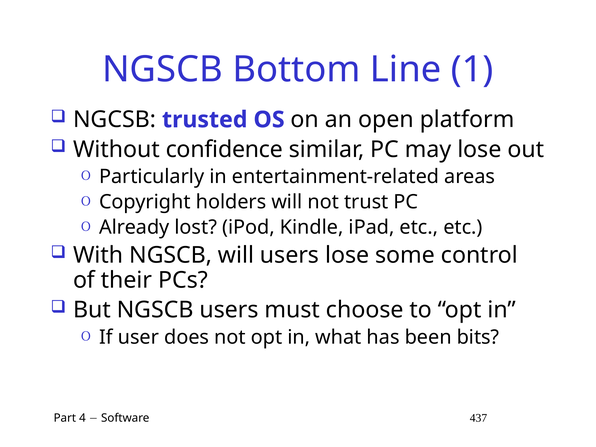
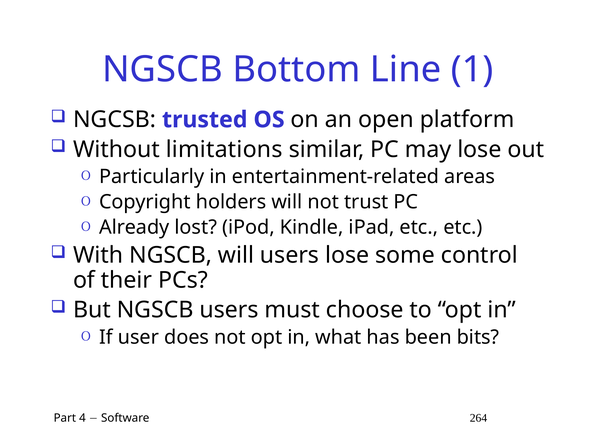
confidence: confidence -> limitations
437: 437 -> 264
